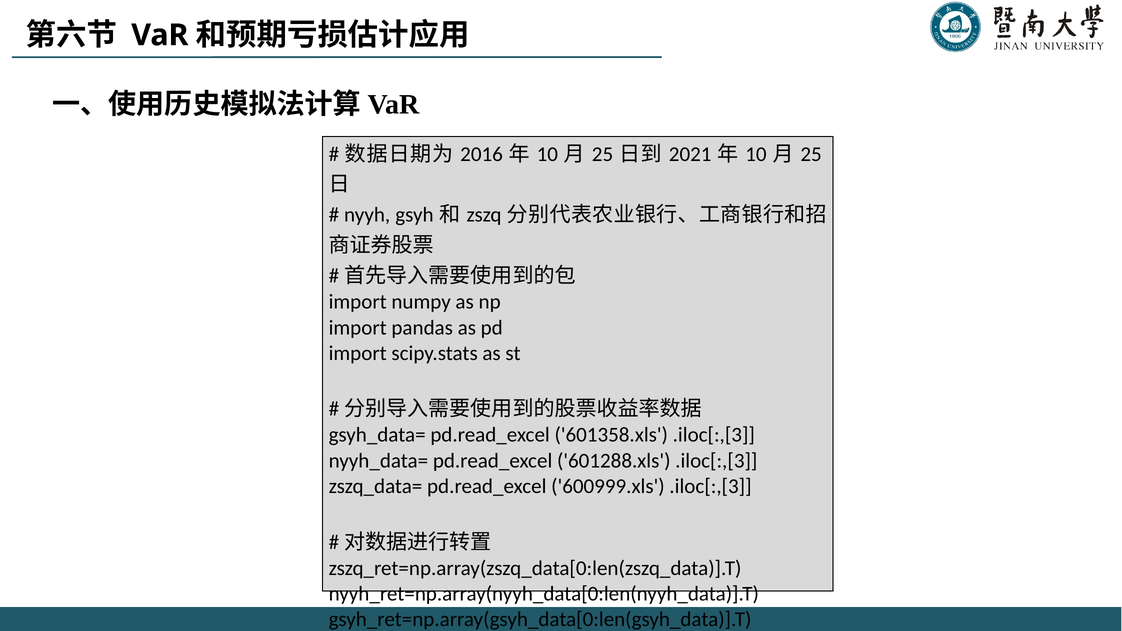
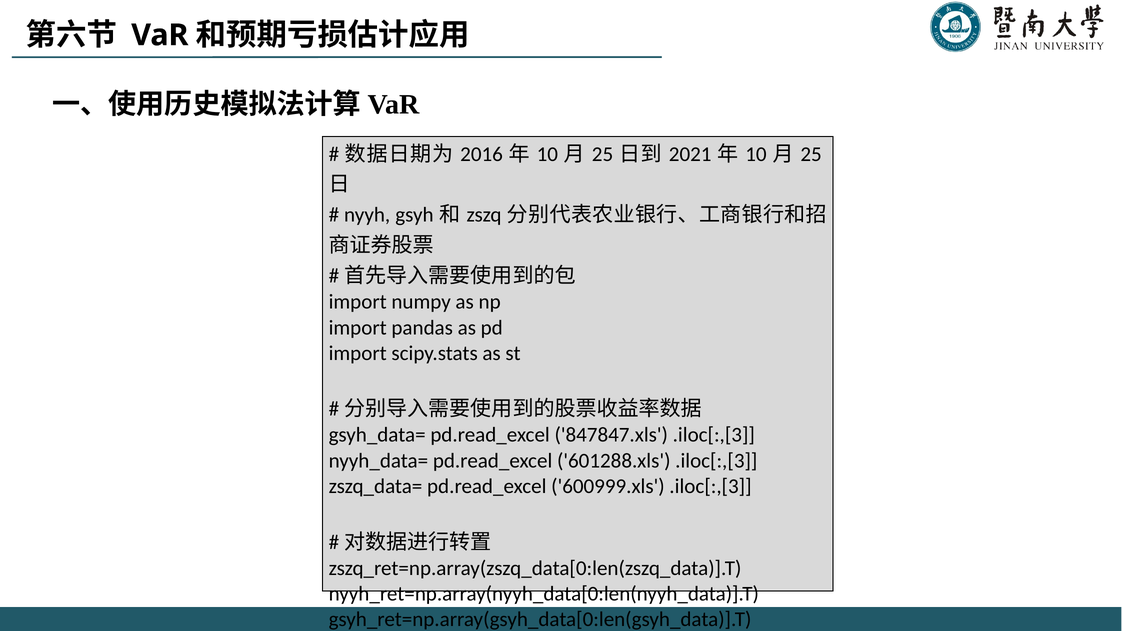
601358.xls: 601358.xls -> 847847.xls
